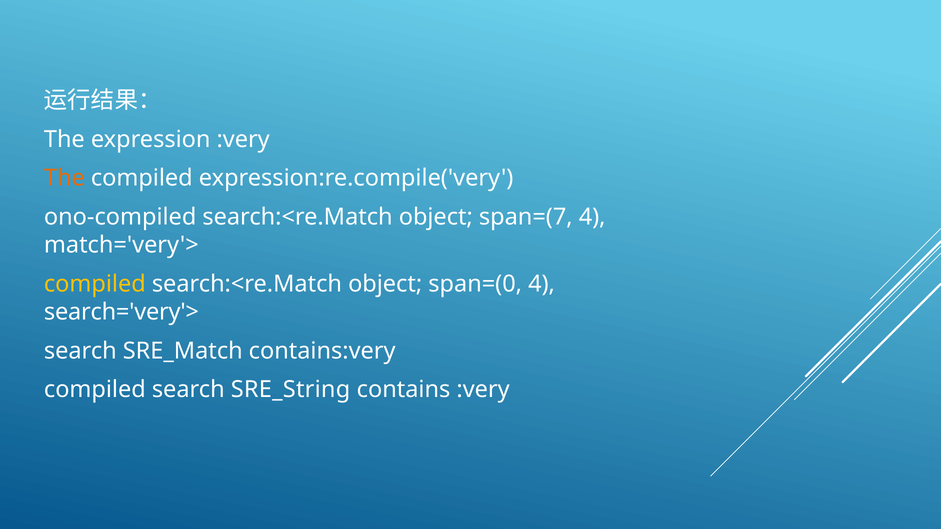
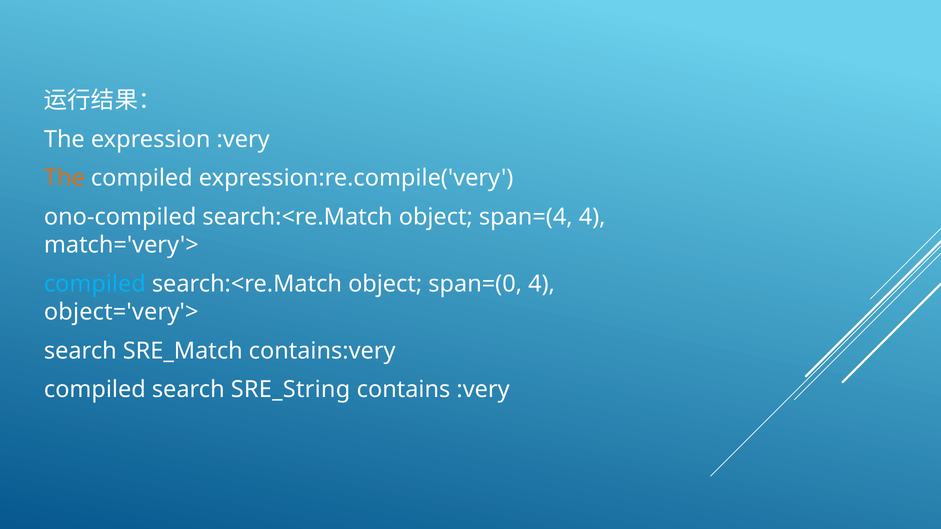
span=(7: span=(7 -> span=(4
compiled at (95, 284) colour: yellow -> light blue
search='very'>: search='very'> -> object='very'>
